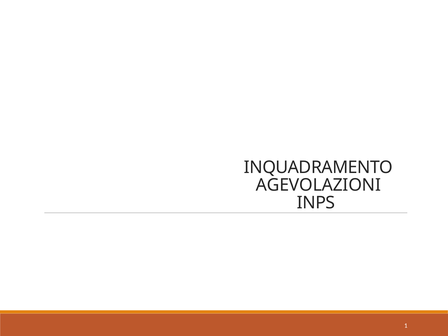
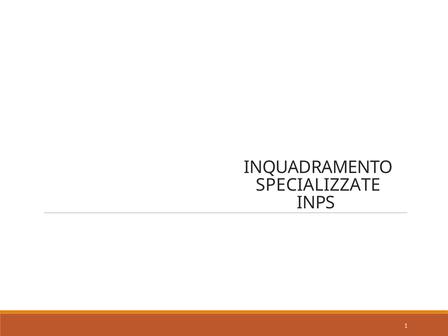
AGEVOLAZIONI: AGEVOLAZIONI -> SPECIALIZZATE
